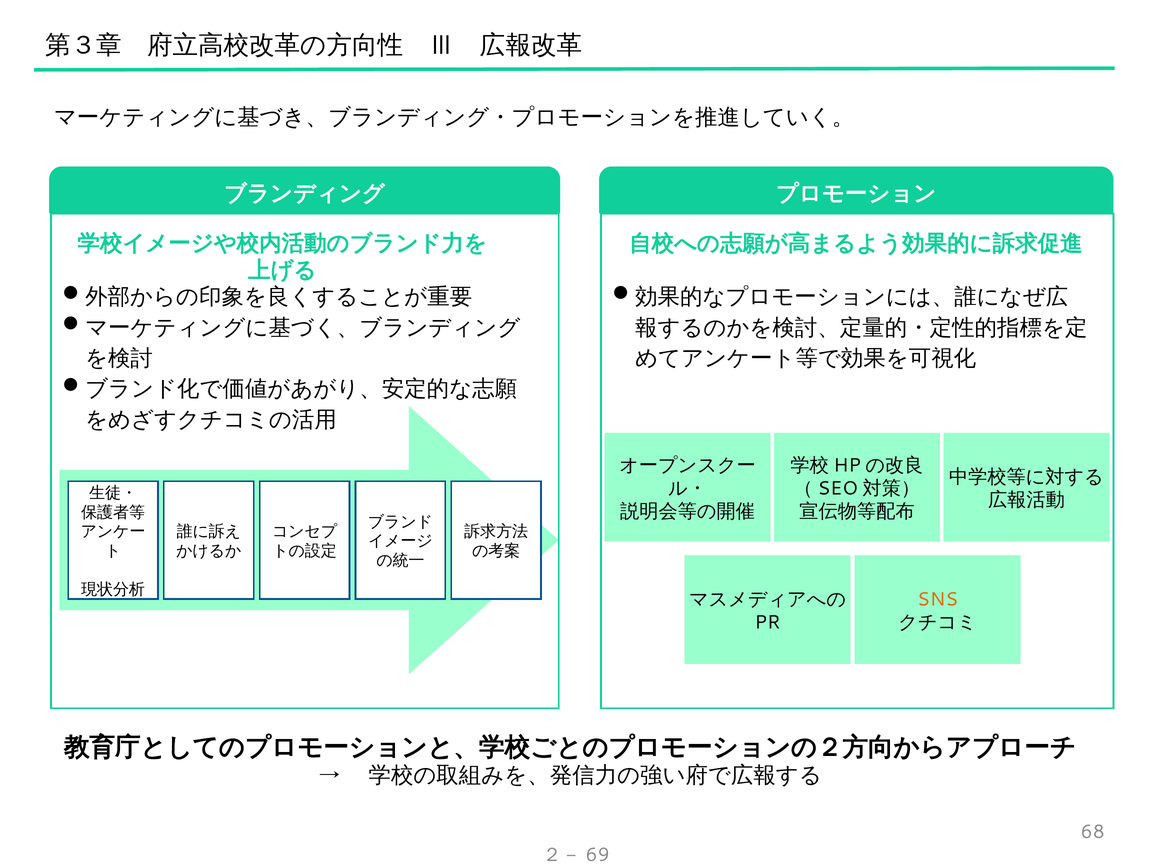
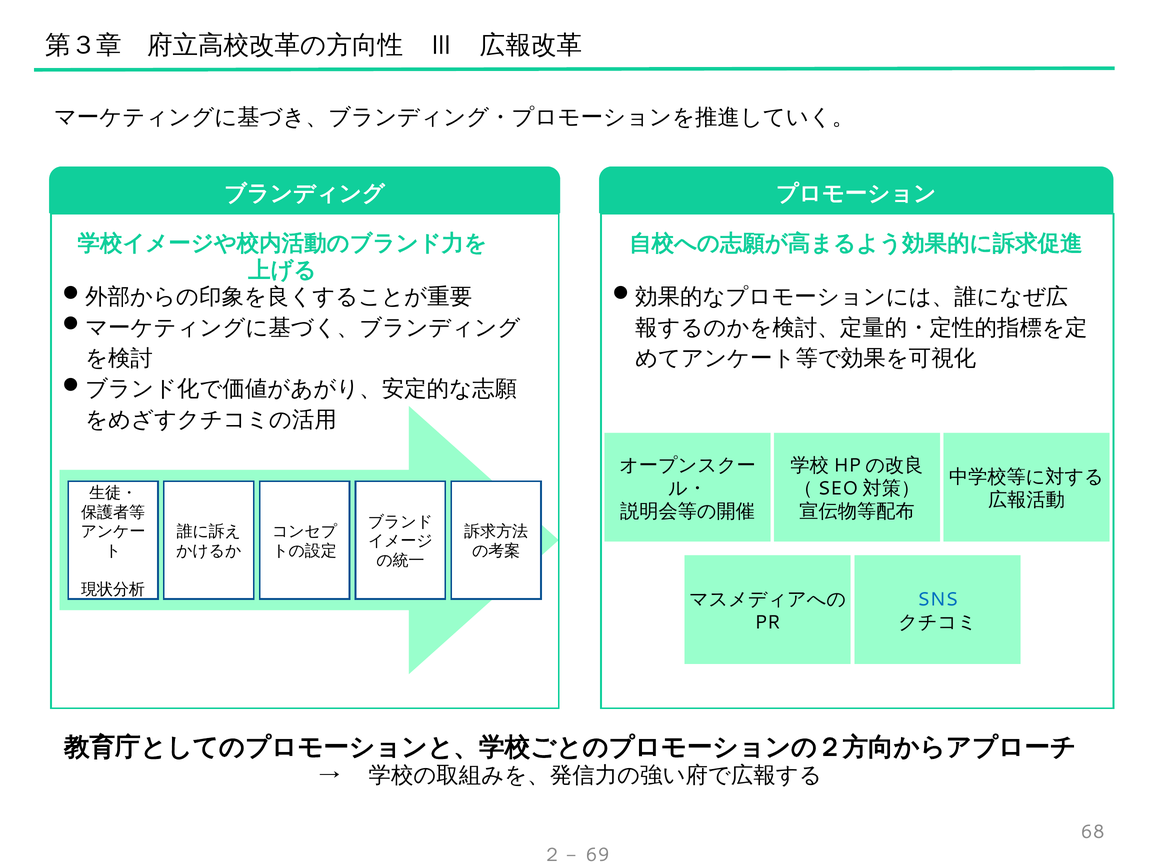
SNS colour: orange -> blue
